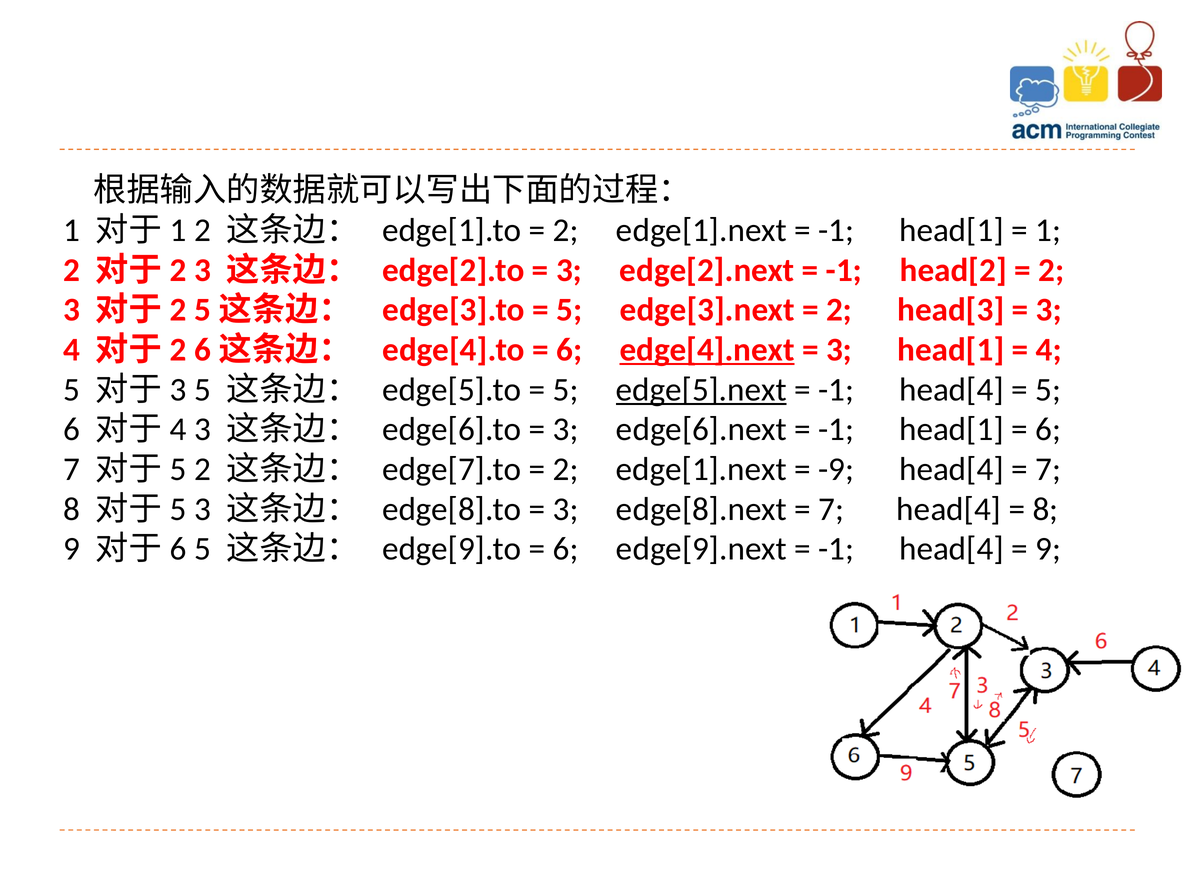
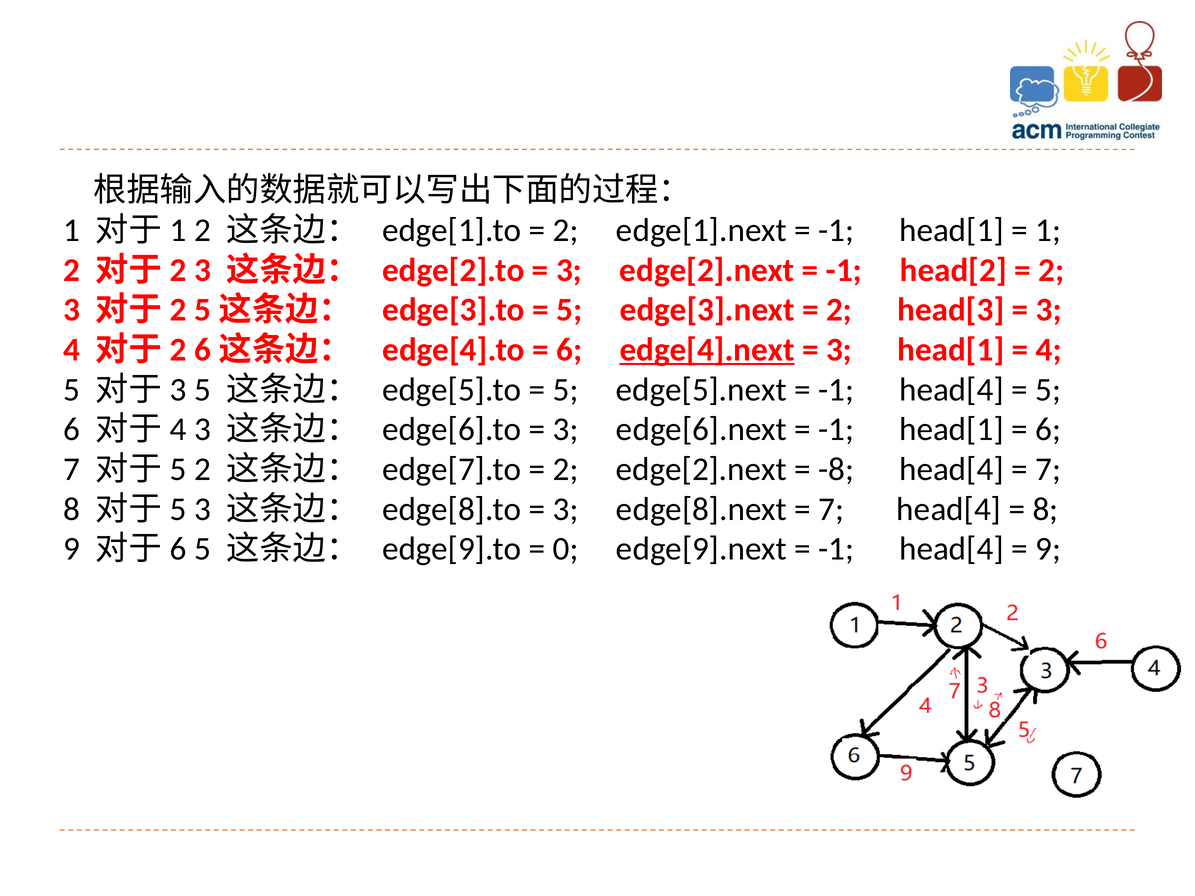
edge[5].next underline: present -> none
edge[1].next at (701, 469): edge[1].next -> edge[2].next
-9: -9 -> -8
6 at (566, 549): 6 -> 0
